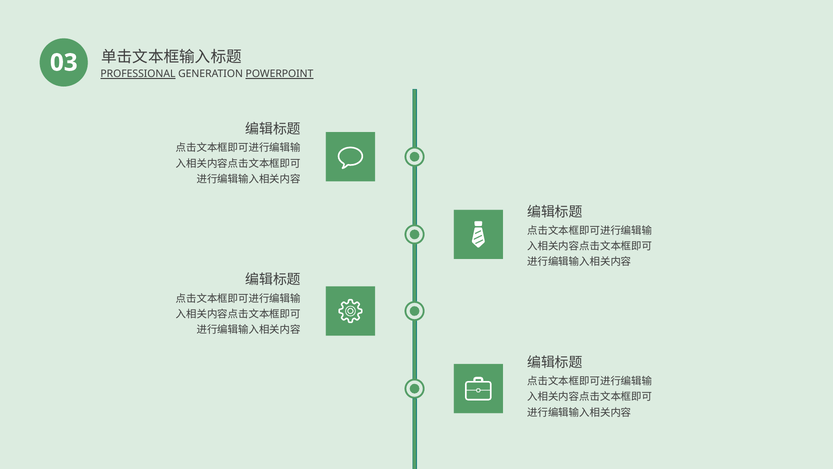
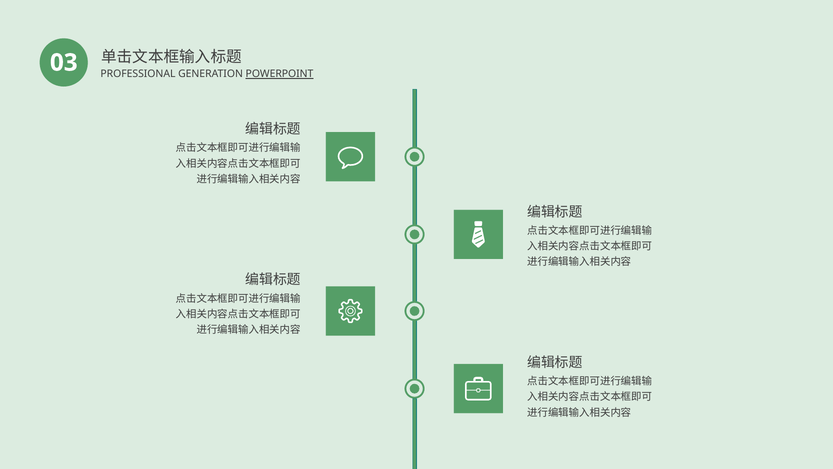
PROFESSIONAL underline: present -> none
